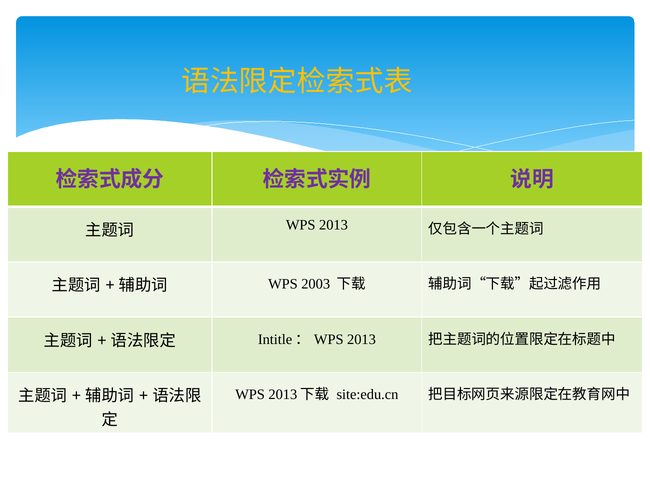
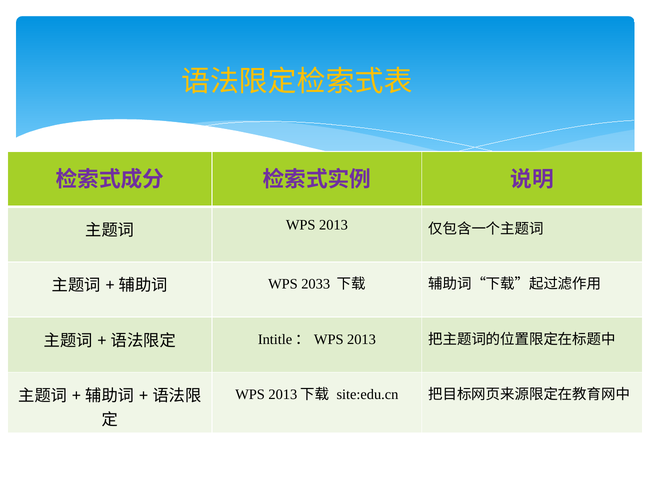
2003: 2003 -> 2033
